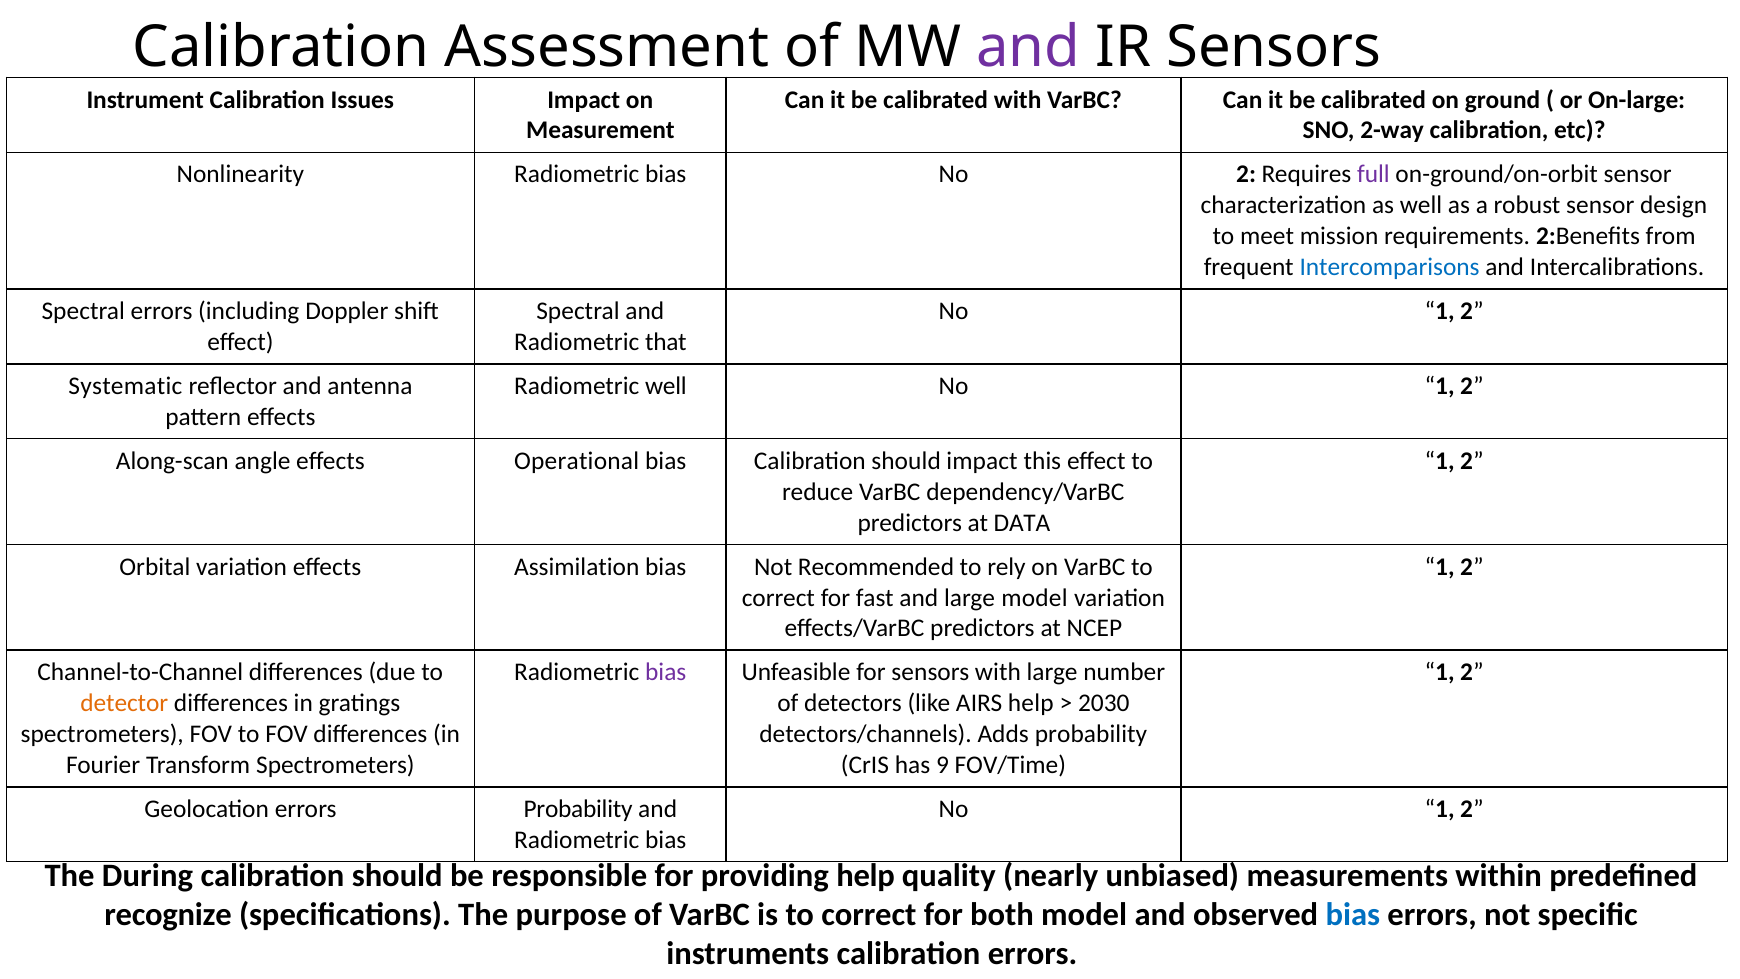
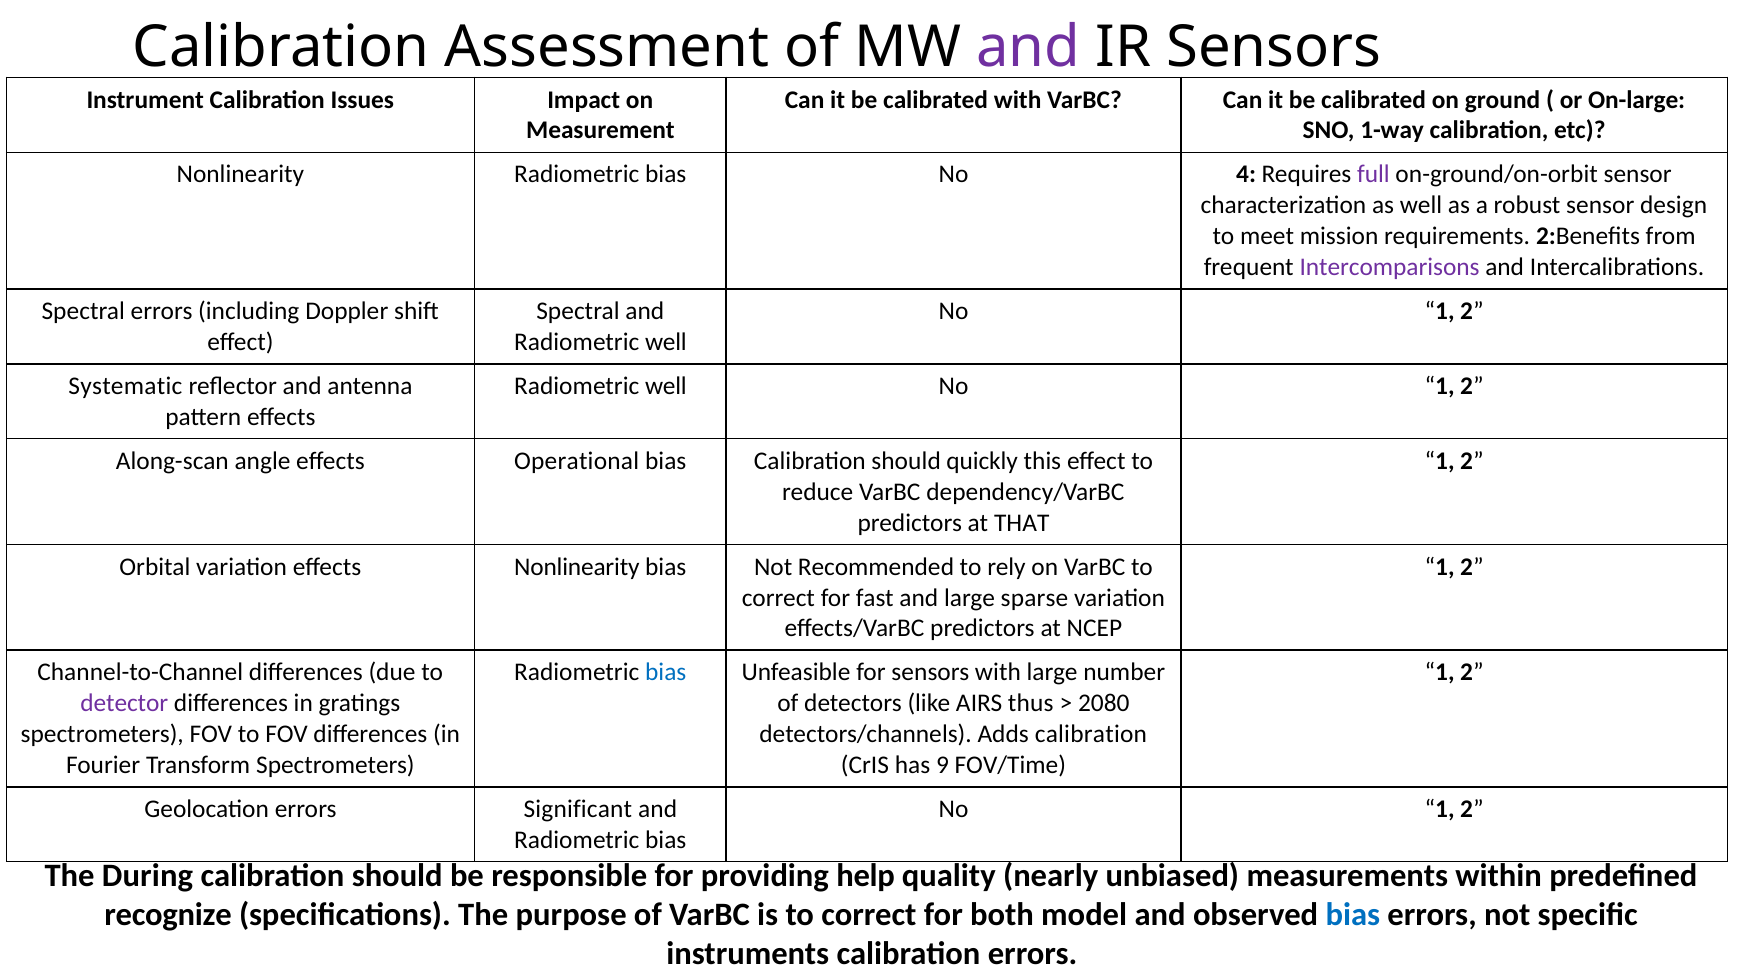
2-way: 2-way -> 1-way
No 2: 2 -> 4
Intercomparisons colour: blue -> purple
that at (666, 342): that -> well
should impact: impact -> quickly
DATA: DATA -> THAT
effects Assimilation: Assimilation -> Nonlinearity
large model: model -> sparse
bias at (666, 672) colour: purple -> blue
detector colour: orange -> purple
AIRS help: help -> thus
2030: 2030 -> 2080
Adds probability: probability -> calibration
errors Probability: Probability -> Significant
